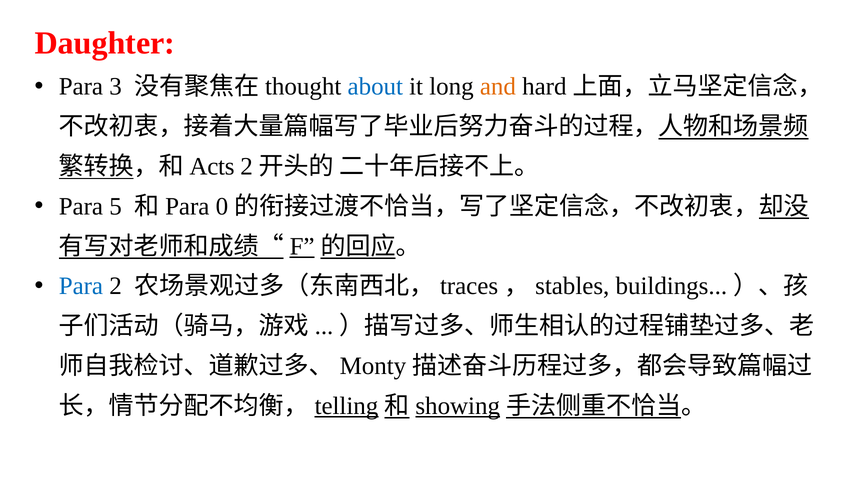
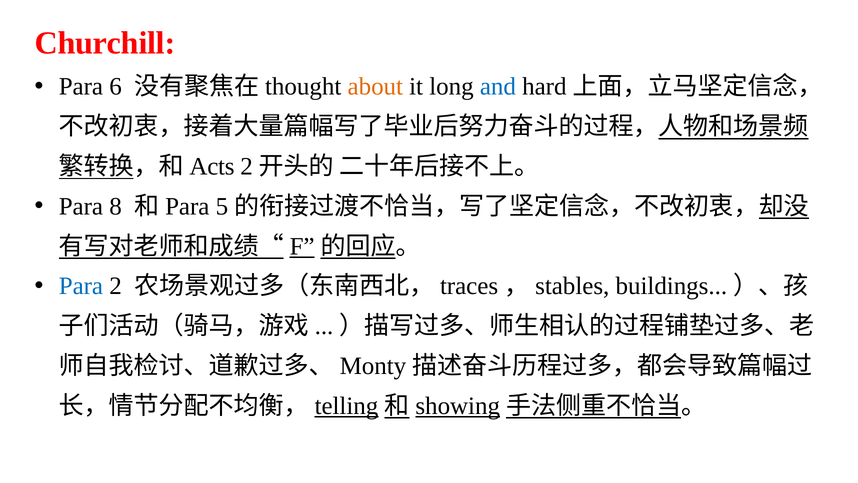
Daughter: Daughter -> Churchill
3: 3 -> 6
about colour: blue -> orange
and colour: orange -> blue
5: 5 -> 8
0: 0 -> 5
